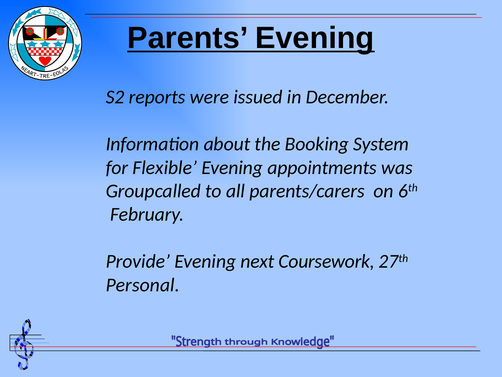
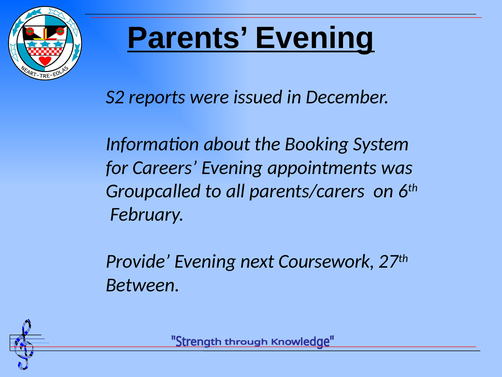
Flexible: Flexible -> Careers
Personal: Personal -> Between
